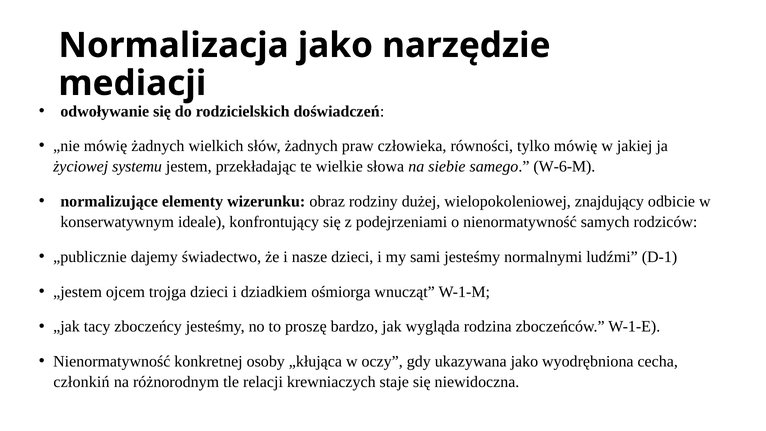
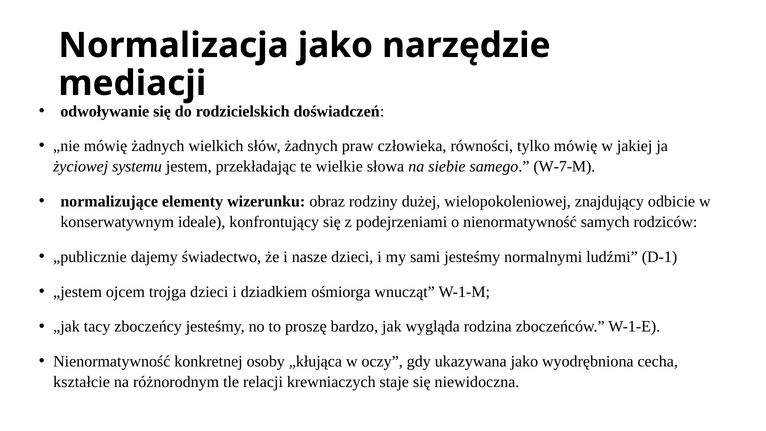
W-6-M: W-6-M -> W-7-M
członkiń: członkiń -> kształcie
